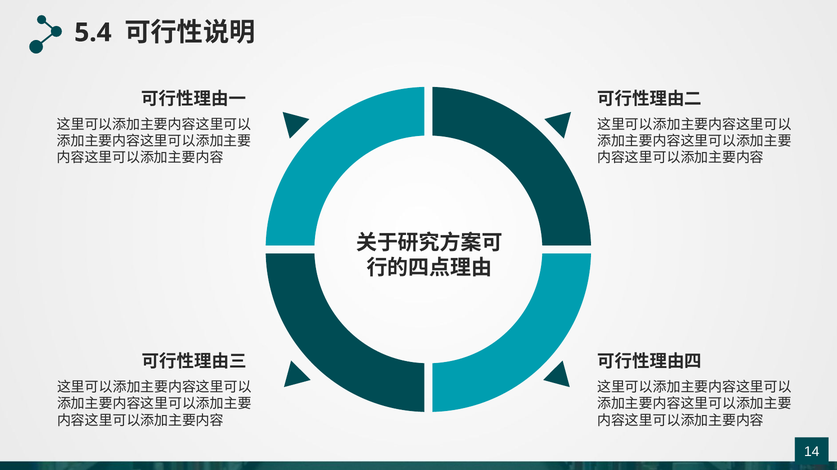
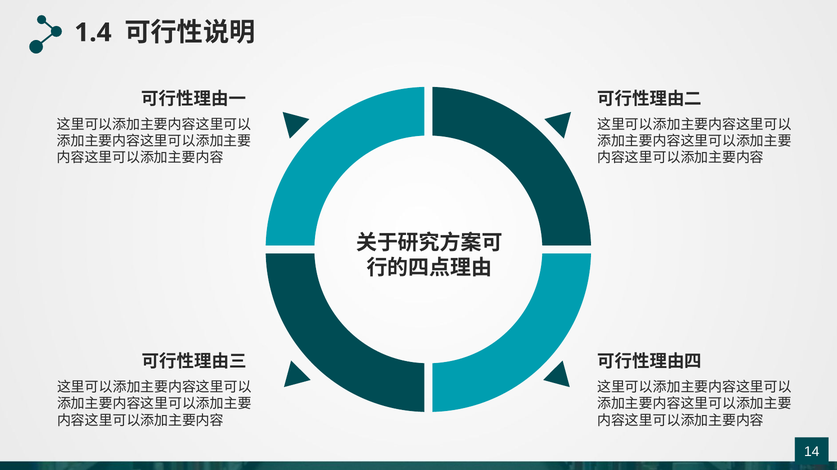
5.4: 5.4 -> 1.4
